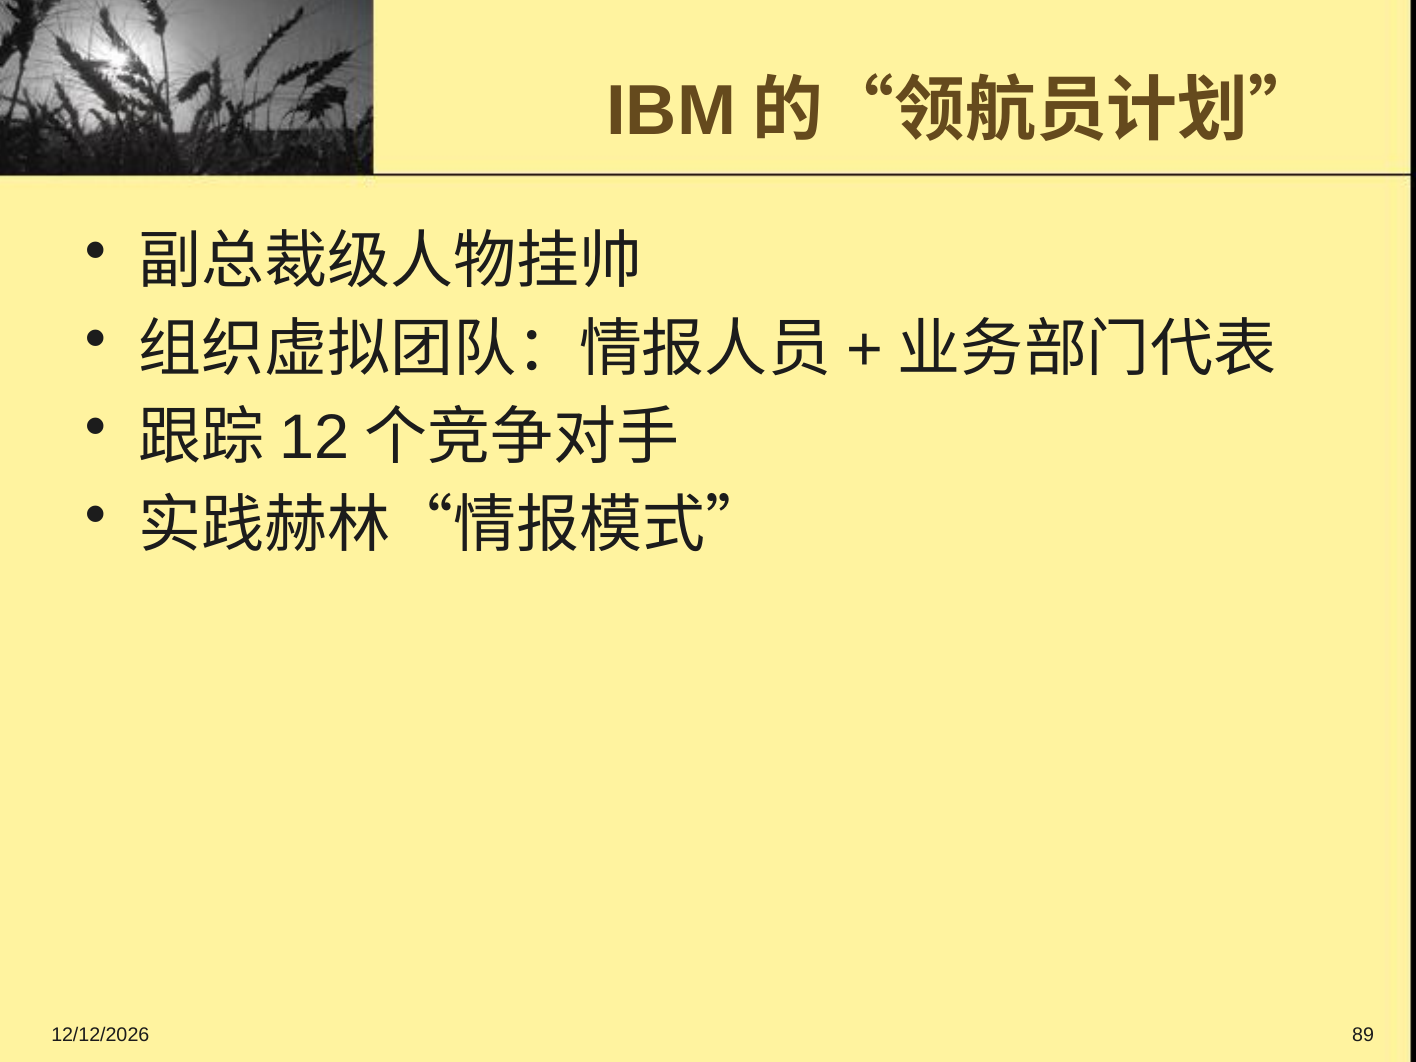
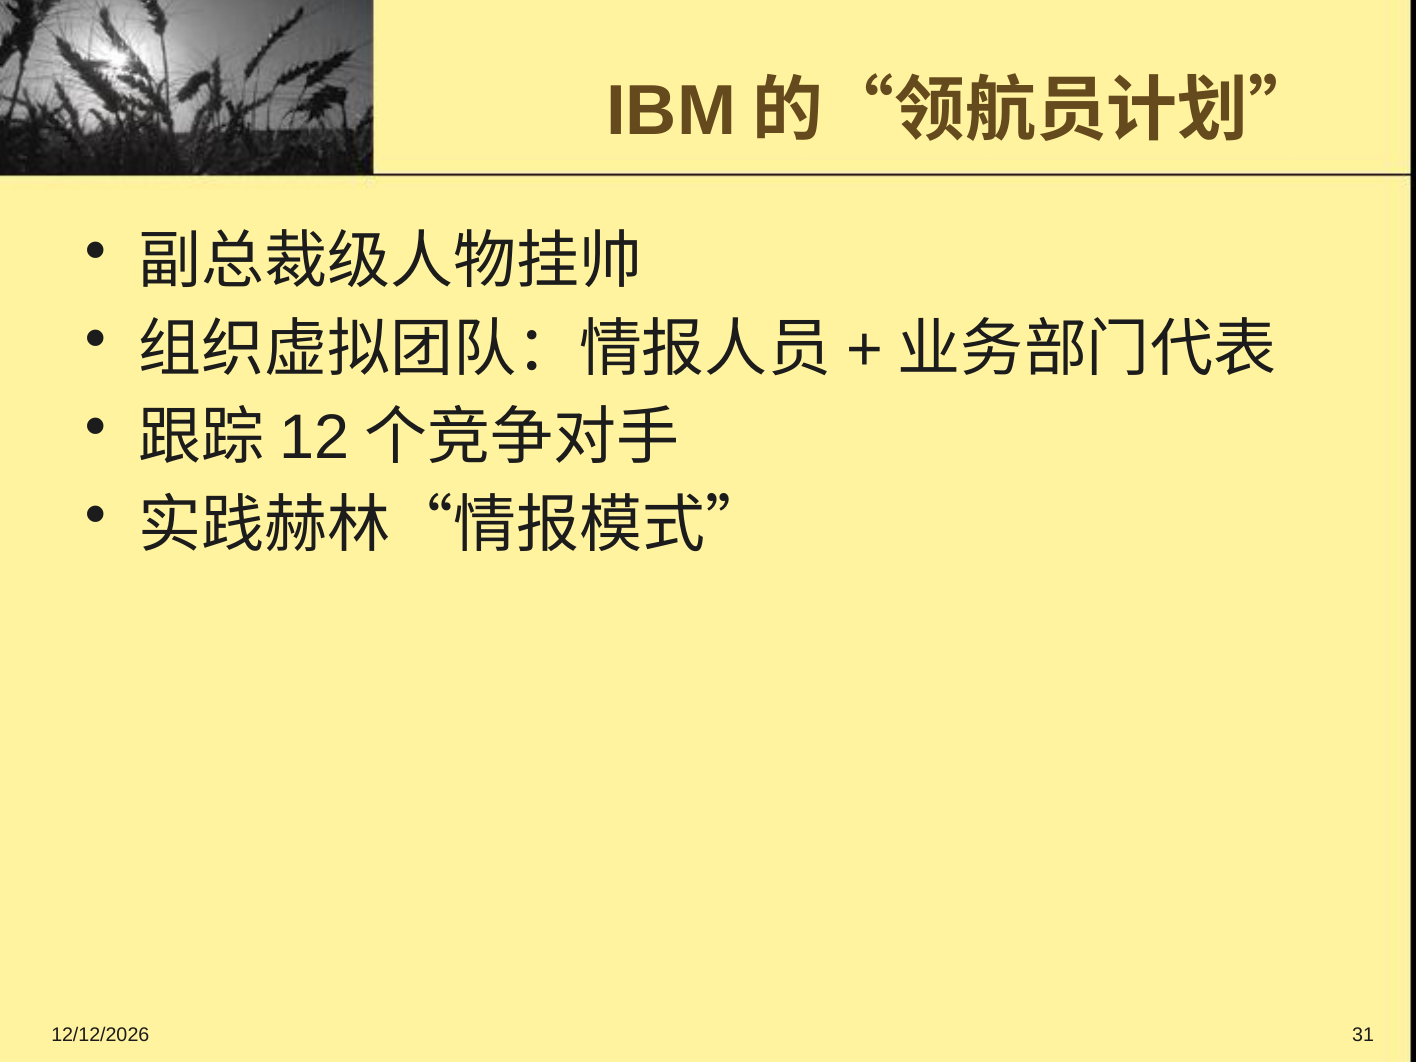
89: 89 -> 31
